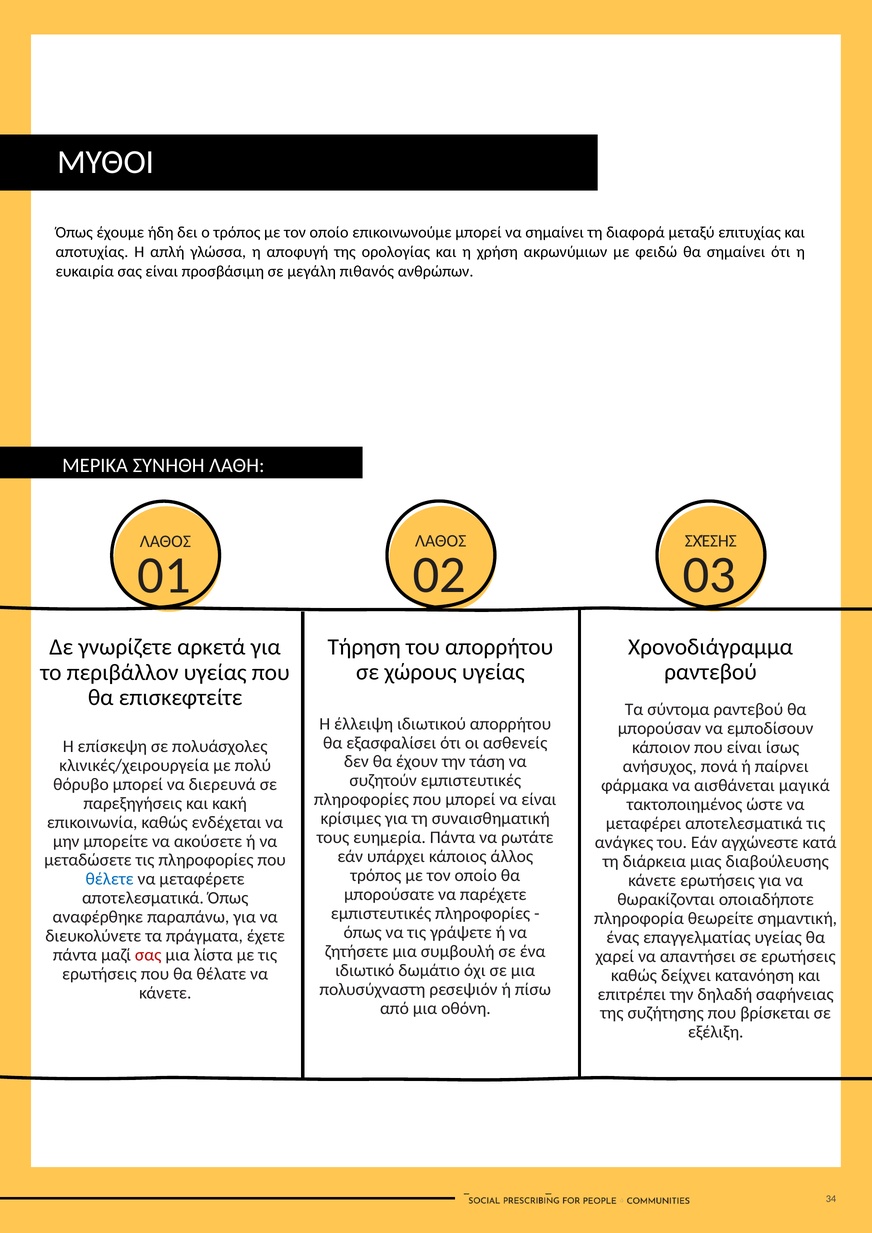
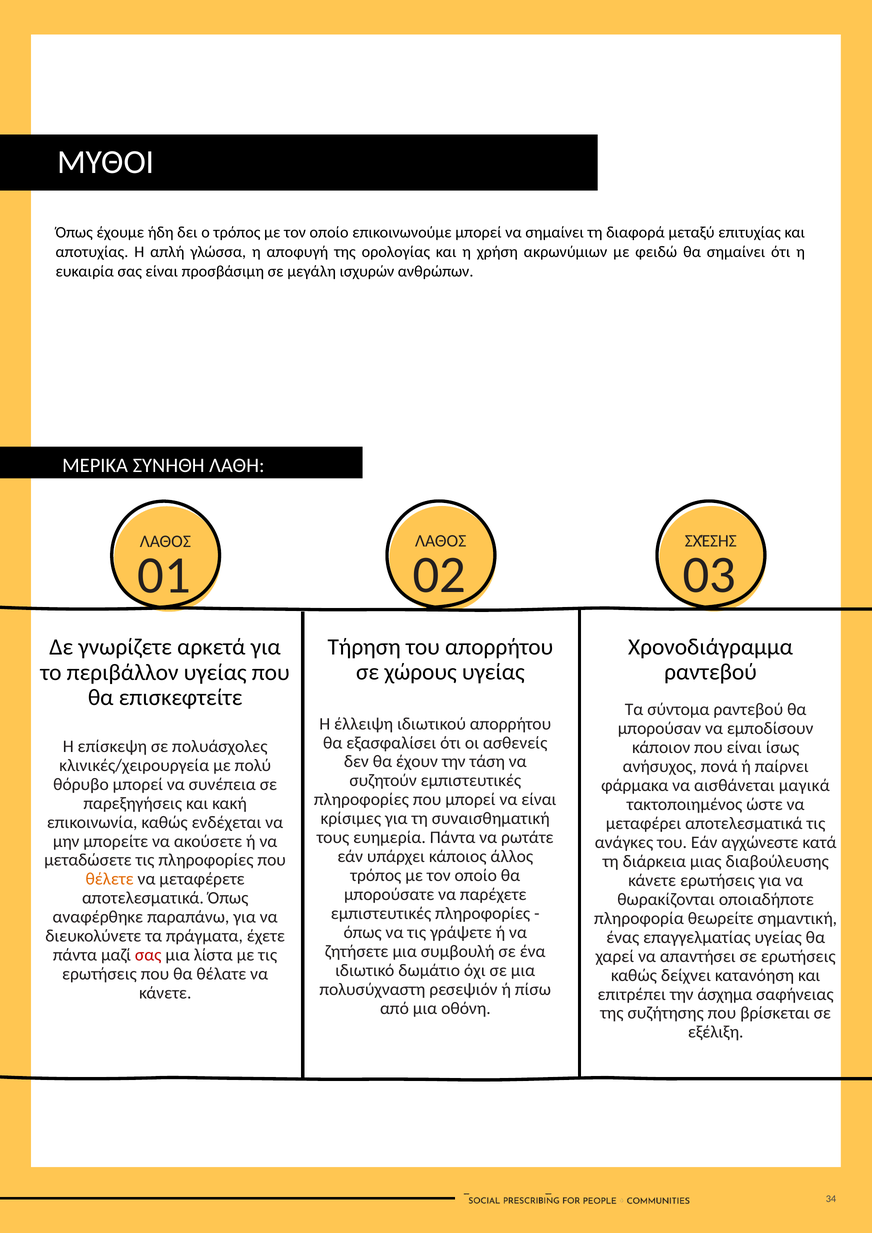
πιθανός: πιθανός -> ισχυρών
διερευνά: διερευνά -> συνέπεια
θέλετε colour: blue -> orange
δηλαδή: δηλαδή -> άσχημα
